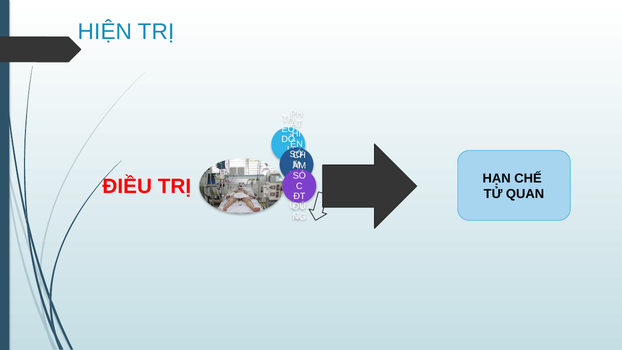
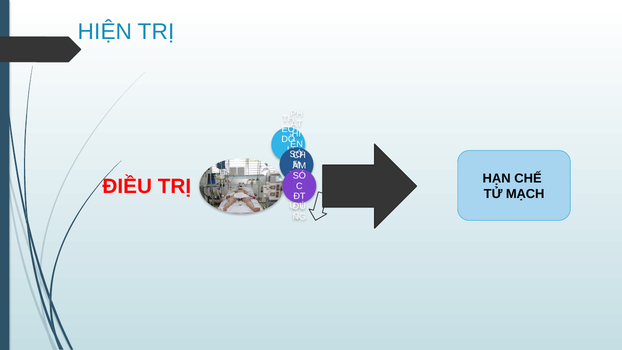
QUAN: QUAN -> MẠCH
